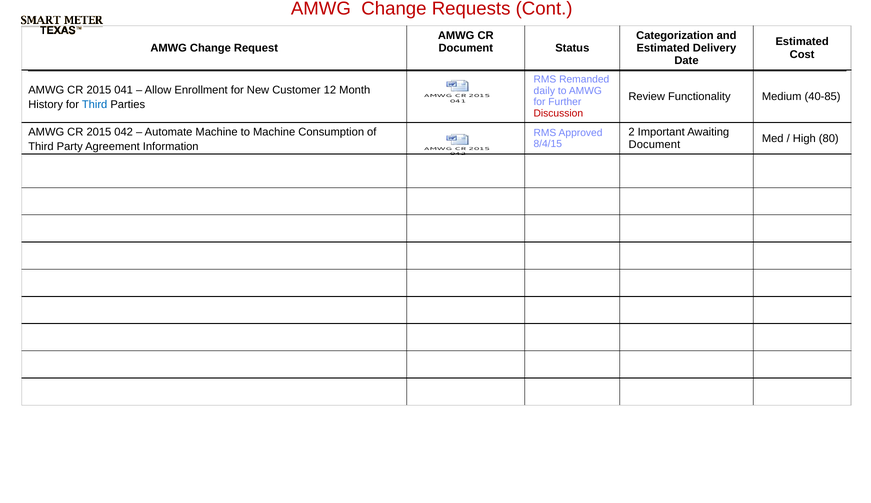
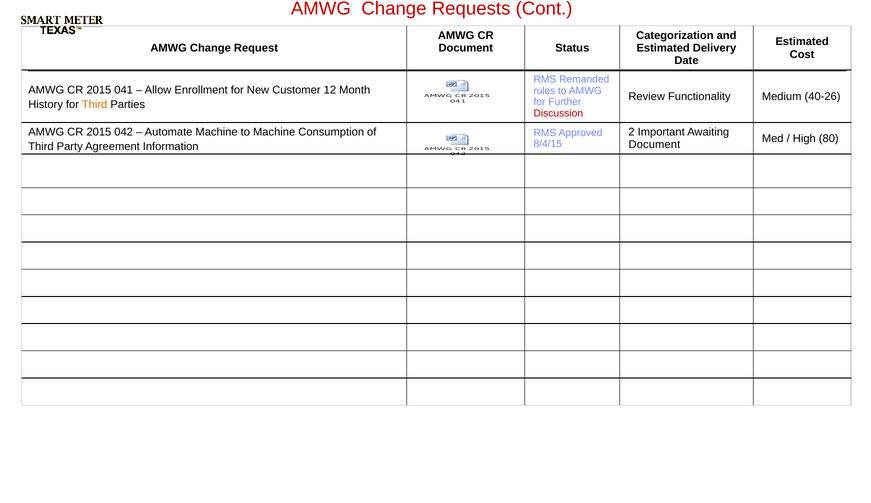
daily: daily -> rules
40-85: 40-85 -> 40-26
Third at (95, 104) colour: blue -> orange
